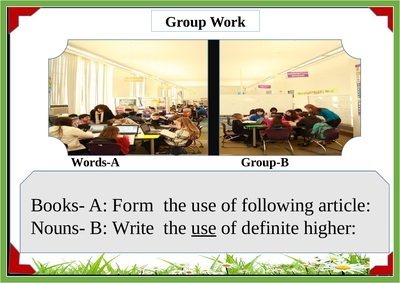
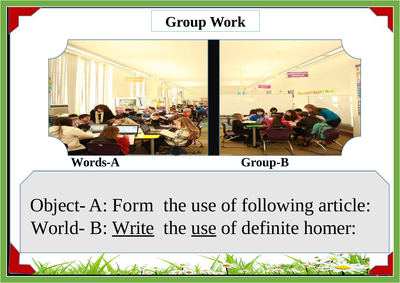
Books-: Books- -> Object-
Nouns-: Nouns- -> World-
Write underline: none -> present
higher: higher -> homer
